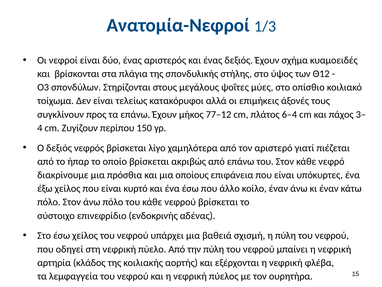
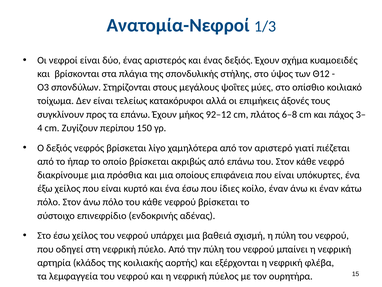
77–12: 77–12 -> 92–12
6–4: 6–4 -> 6–8
άλλο: άλλο -> ίδιες
